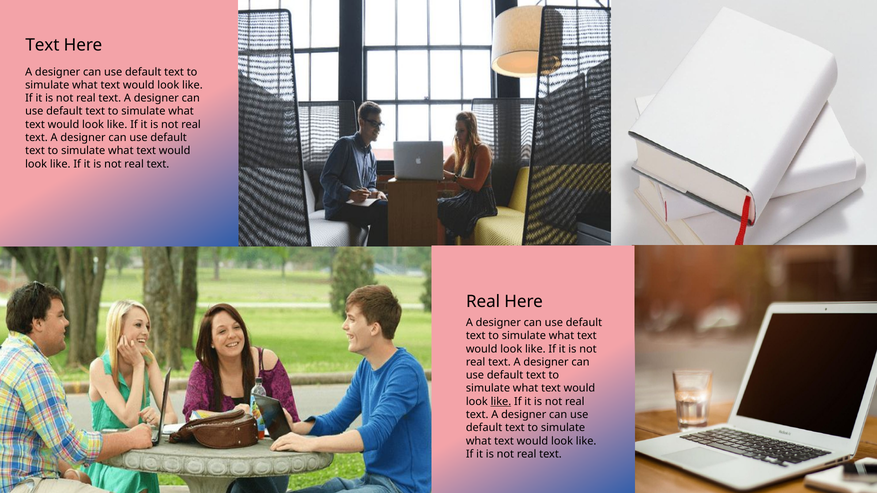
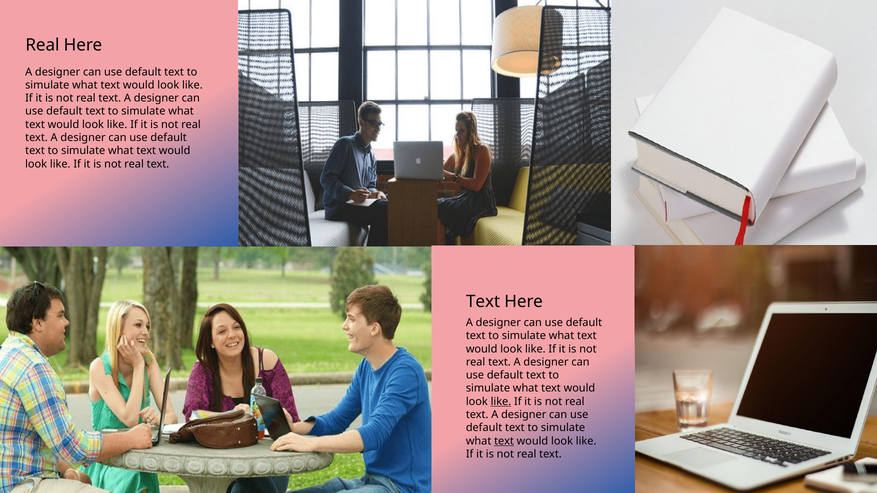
Text at (42, 45): Text -> Real
Real at (483, 302): Real -> Text
text at (504, 441) underline: none -> present
